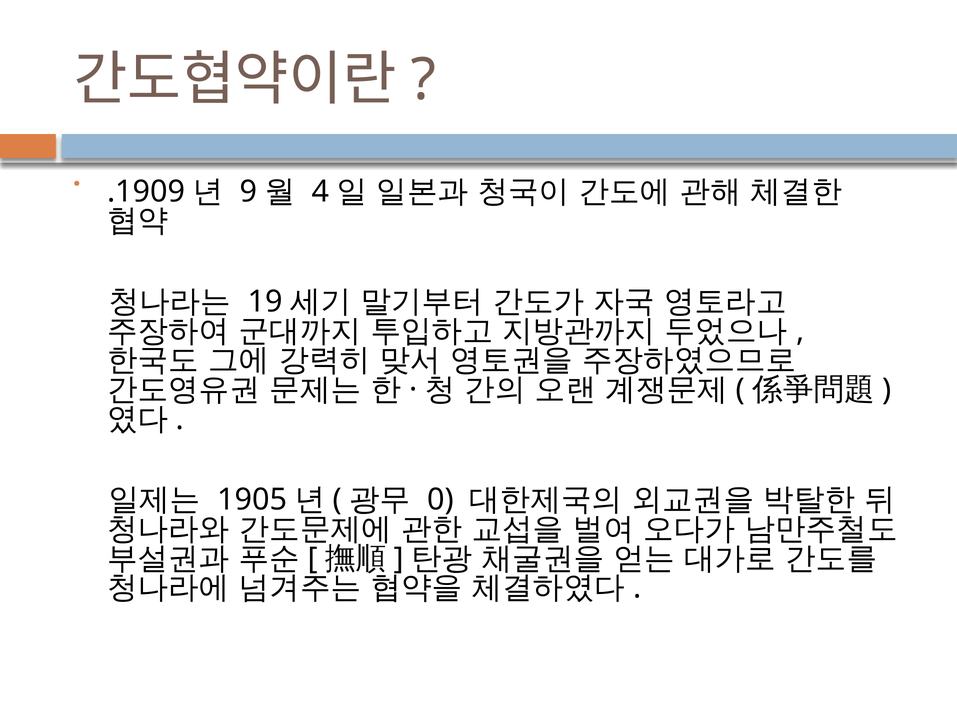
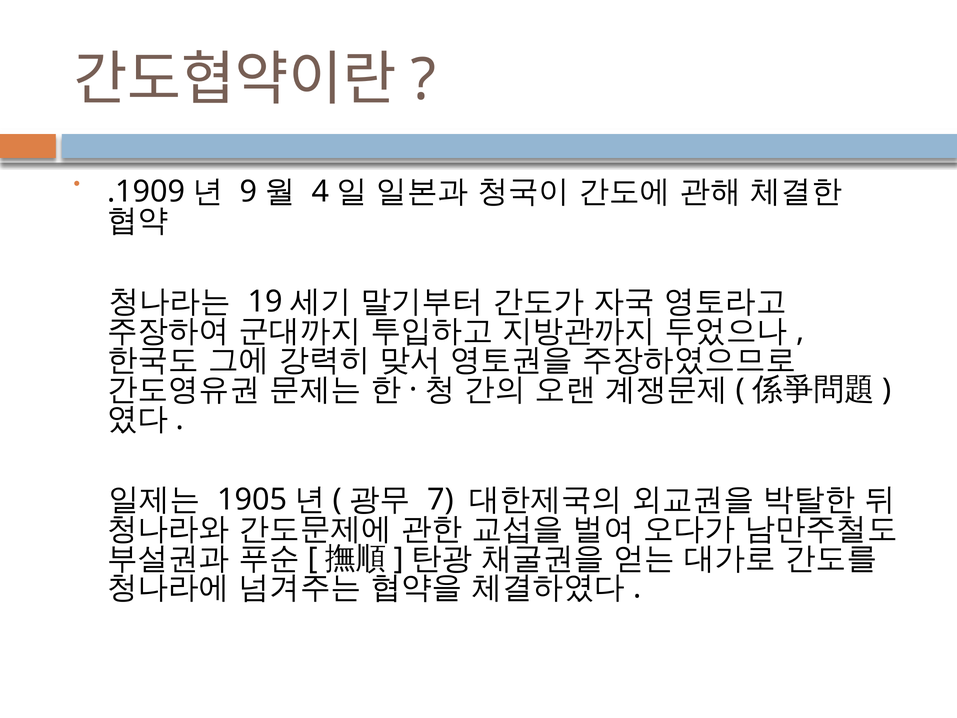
0: 0 -> 7
